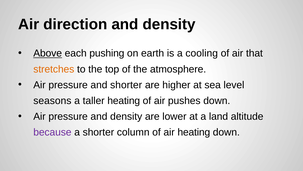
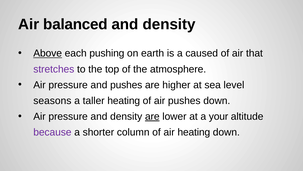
direction: direction -> balanced
cooling: cooling -> caused
stretches colour: orange -> purple
and shorter: shorter -> pushes
are at (152, 116) underline: none -> present
land: land -> your
